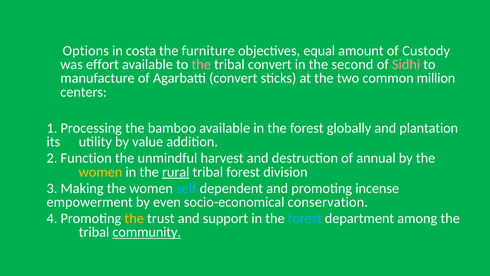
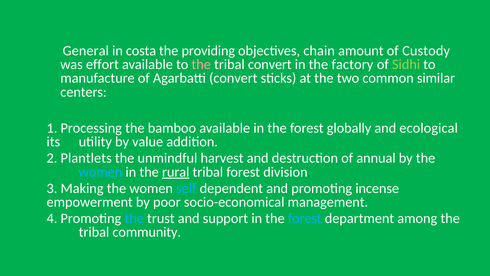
Options: Options -> General
furniture: furniture -> providing
equal: equal -> chain
second: second -> factory
Sidhi colour: pink -> light green
million: million -> similar
plantation: plantation -> ecological
Function: Function -> Plantlets
women at (101, 172) colour: yellow -> light blue
even: even -> poor
conservation: conservation -> management
the at (134, 218) colour: yellow -> light blue
community underline: present -> none
